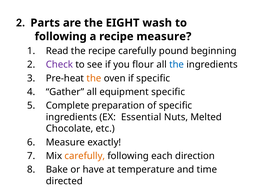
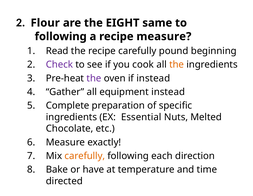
Parts: Parts -> Flour
wash: wash -> same
flour: flour -> cook
the at (177, 64) colour: blue -> orange
the at (94, 78) colour: orange -> purple
if specific: specific -> instead
equipment specific: specific -> instead
